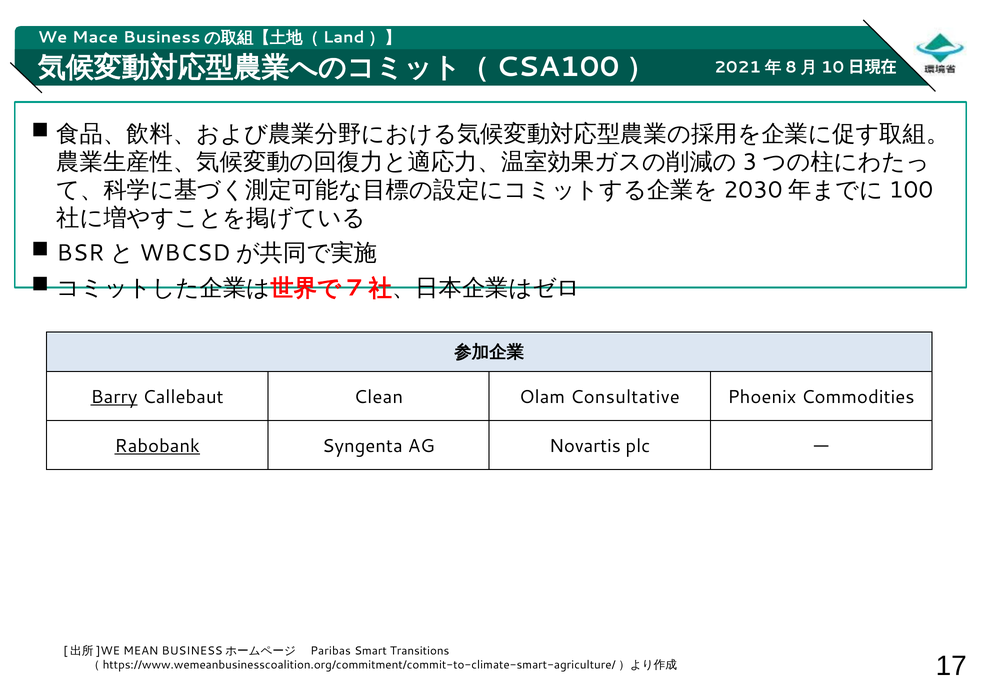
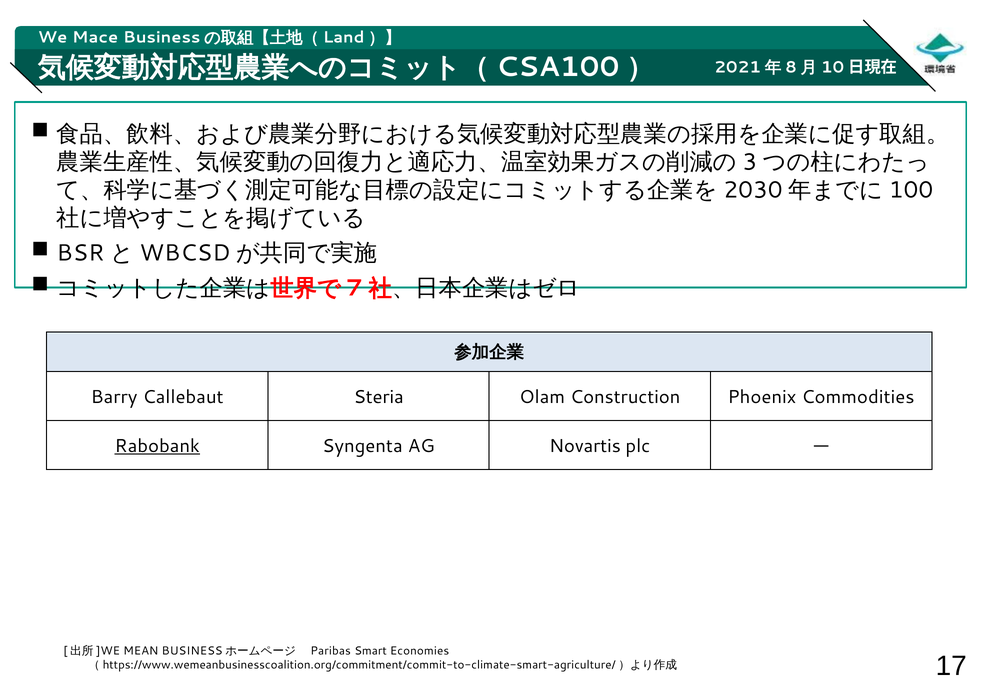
Barry underline: present -> none
Clean: Clean -> Steria
Consultative: Consultative -> Construction
Transitions: Transitions -> Economies
